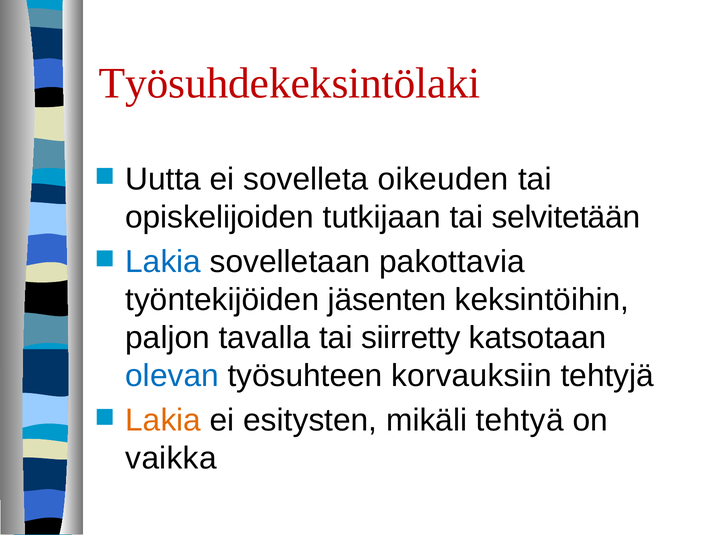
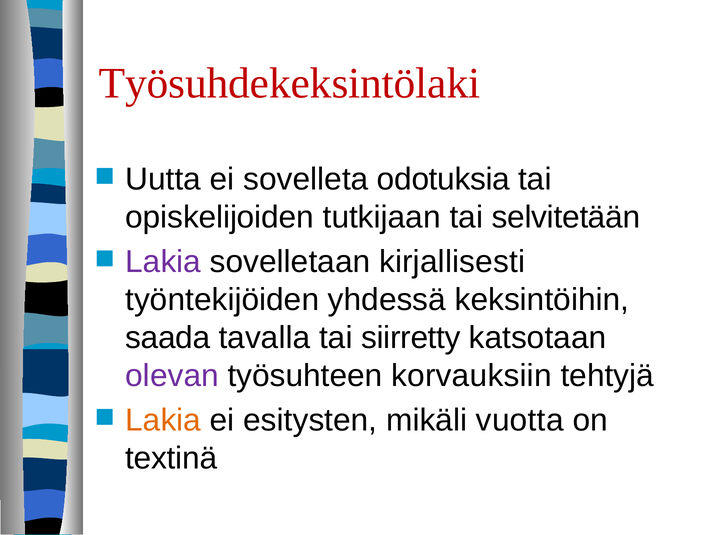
oikeuden: oikeuden -> odotuksia
Lakia at (163, 262) colour: blue -> purple
pakottavia: pakottavia -> kirjallisesti
jäsenten: jäsenten -> yhdessä
paljon: paljon -> saada
olevan colour: blue -> purple
tehtyä: tehtyä -> vuotta
vaikka: vaikka -> textinä
